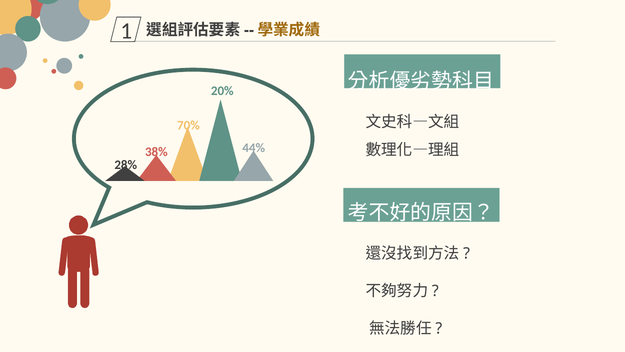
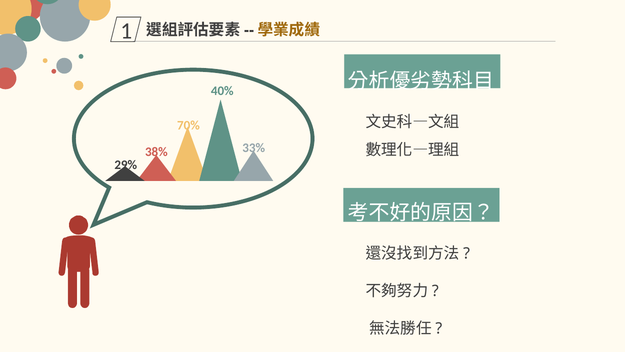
20%: 20% -> 40%
44%: 44% -> 33%
28%: 28% -> 29%
